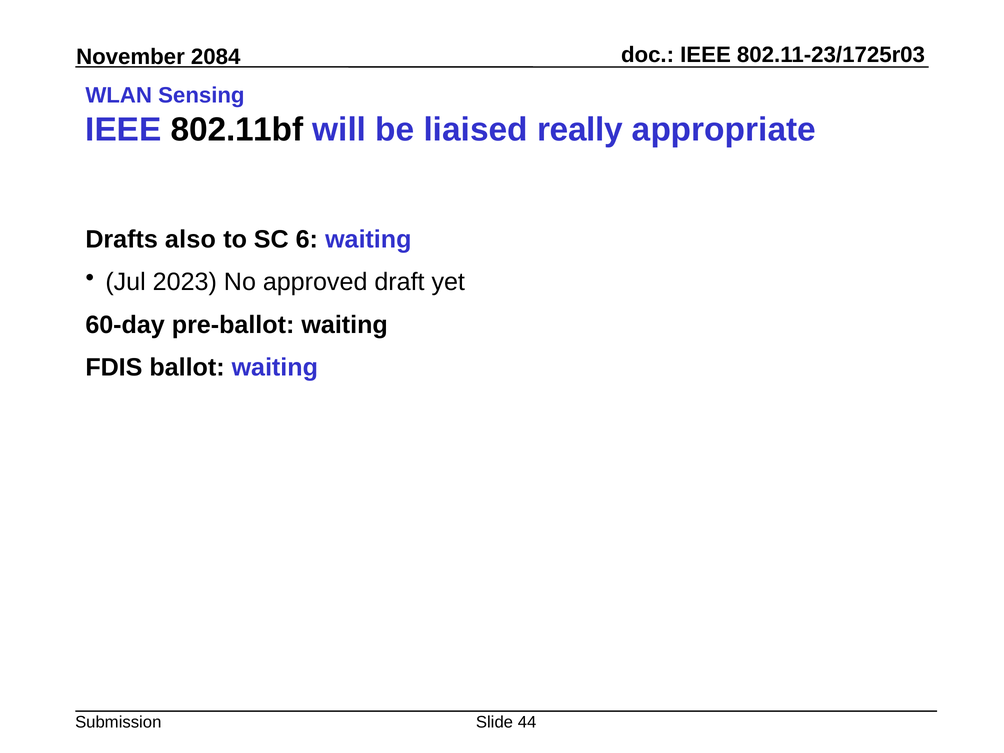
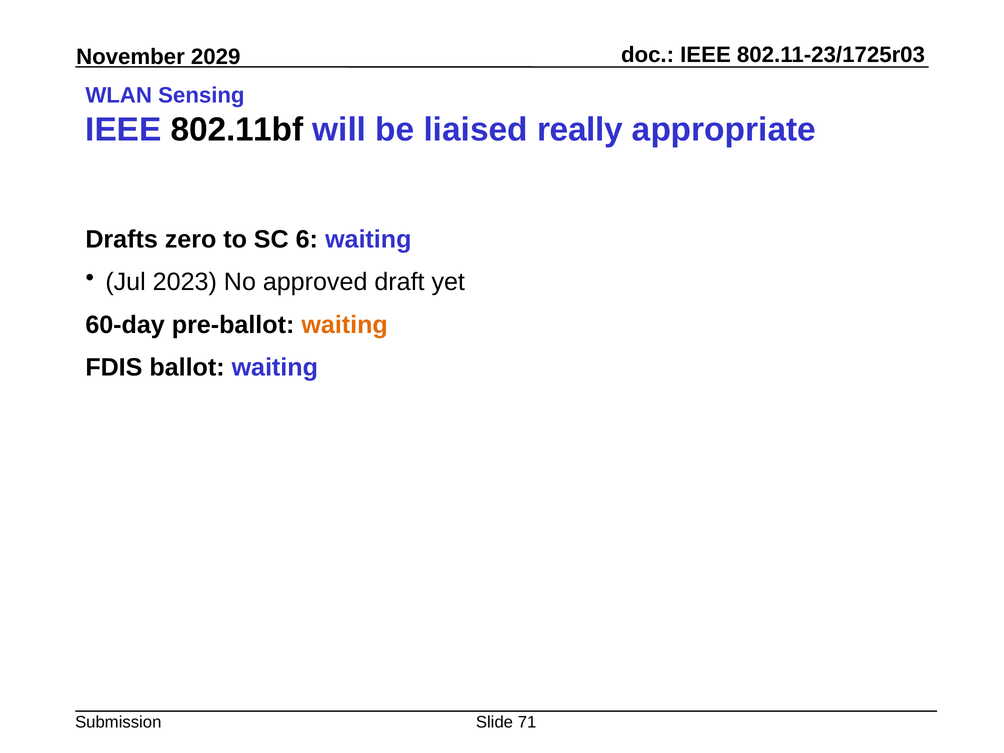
2084: 2084 -> 2029
also: also -> zero
waiting at (345, 325) colour: black -> orange
44: 44 -> 71
